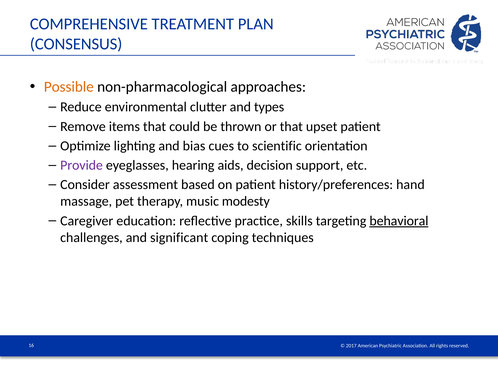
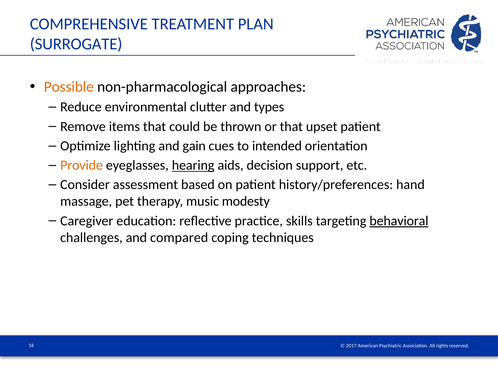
CONSENSUS: CONSENSUS -> SURROGATE
bias: bias -> gain
scientific: scientific -> intended
Provide colour: purple -> orange
hearing underline: none -> present
significant: significant -> compared
